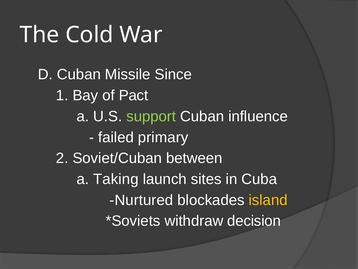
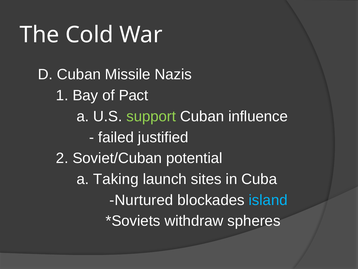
Since: Since -> Nazis
primary: primary -> justified
between: between -> potential
island colour: yellow -> light blue
decision: decision -> spheres
